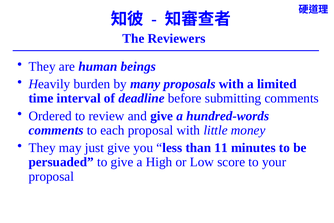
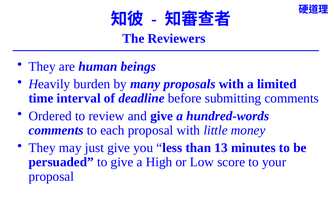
11: 11 -> 13
